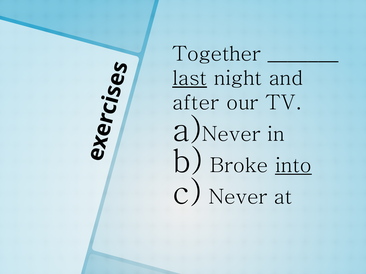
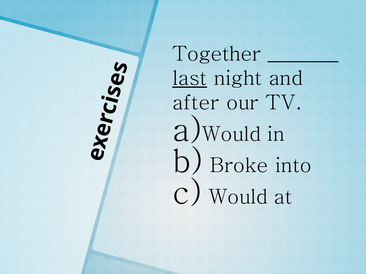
Never at (231, 134): Never -> Would
into underline: present -> none
Never at (238, 197): Never -> Would
